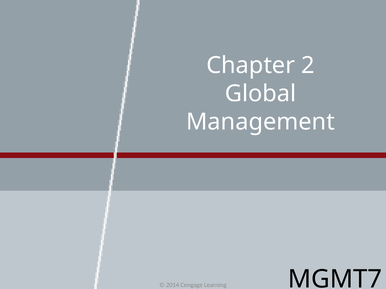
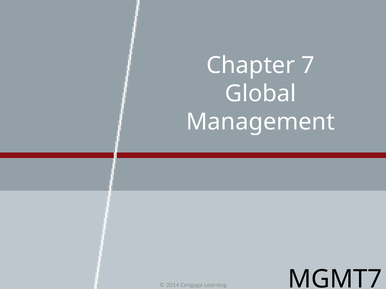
2: 2 -> 7
